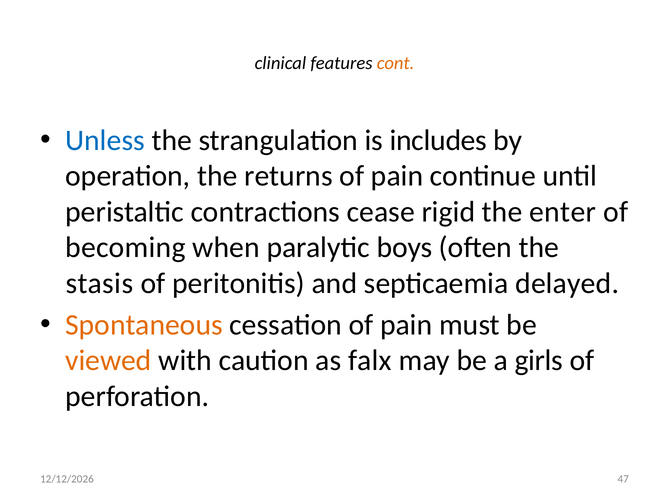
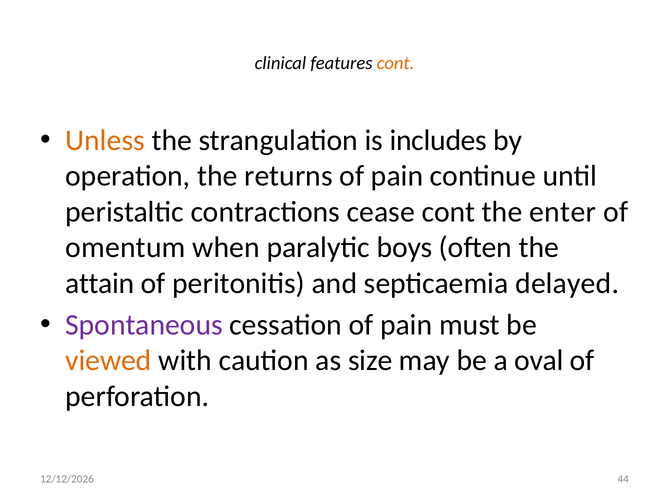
Unless colour: blue -> orange
cease rigid: rigid -> cont
becoming: becoming -> omentum
stasis: stasis -> attain
Spontaneous colour: orange -> purple
falx: falx -> size
girls: girls -> oval
47: 47 -> 44
